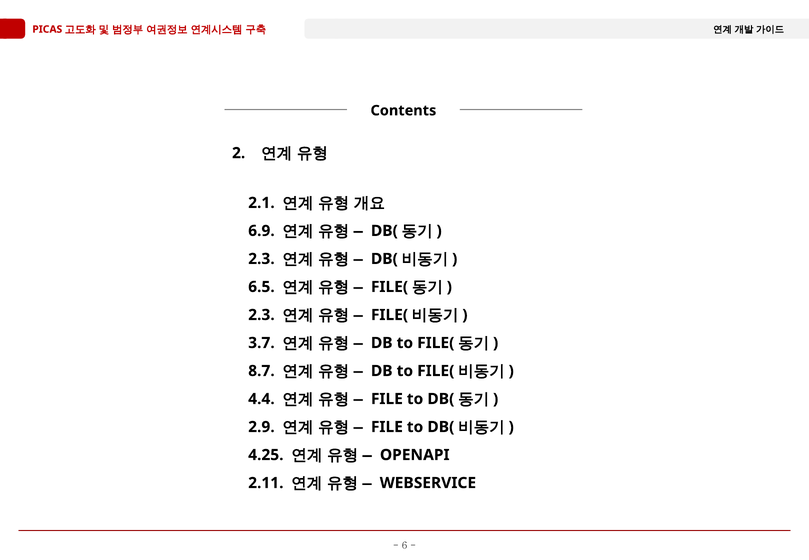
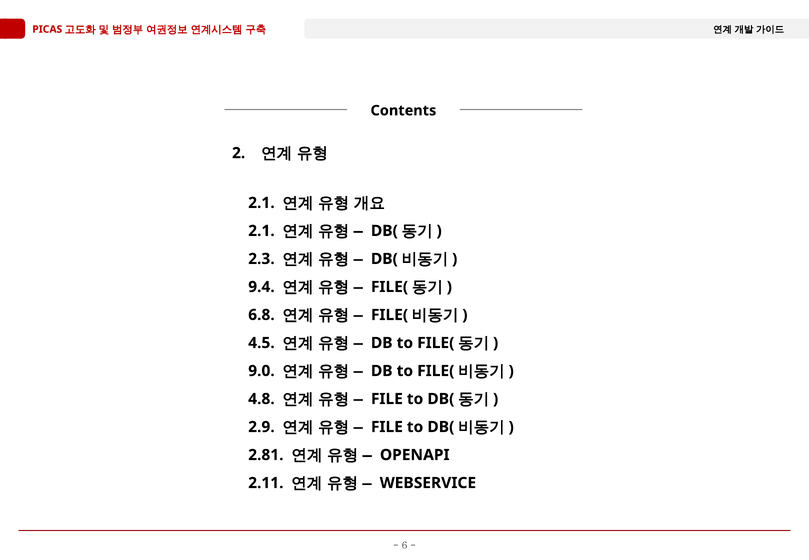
6.9 at (261, 231): 6.9 -> 2.1
6.5: 6.5 -> 9.4
2.3 at (261, 315): 2.3 -> 6.8
3.7: 3.7 -> 4.5
8.7: 8.7 -> 9.0
4.4: 4.4 -> 4.8
4.25: 4.25 -> 2.81
